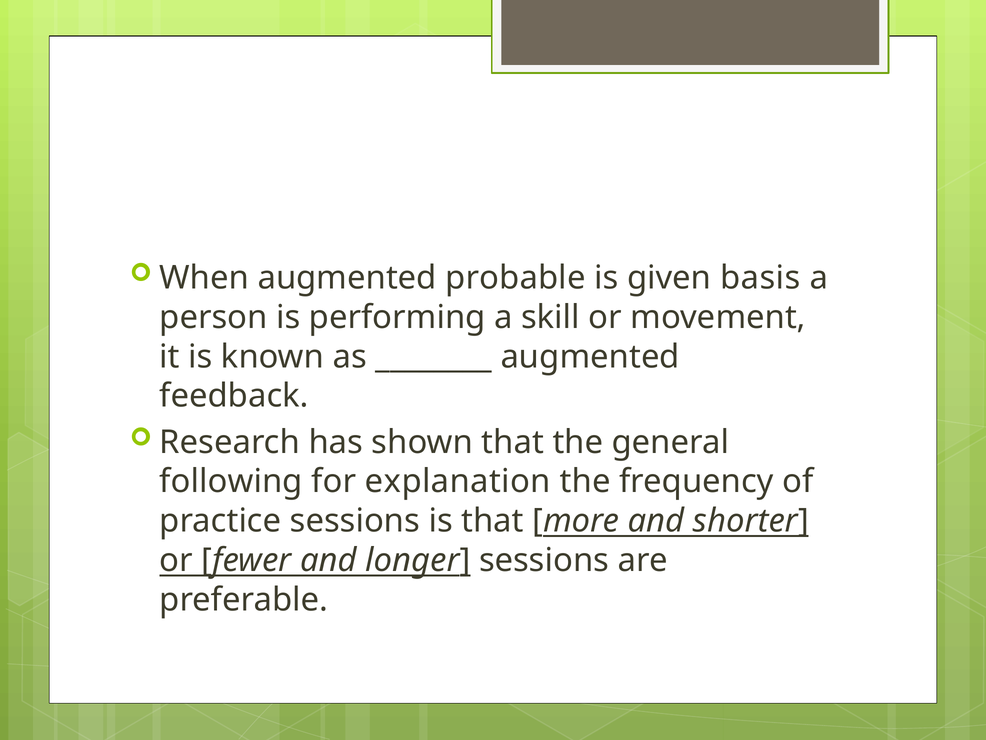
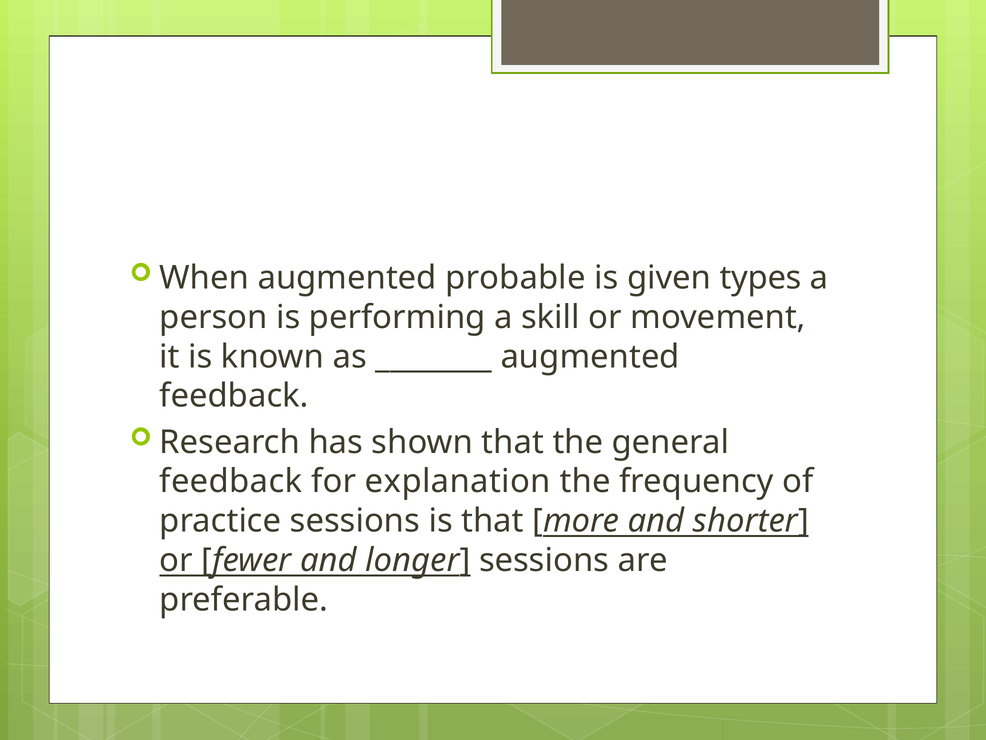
basis: basis -> types
following at (231, 481): following -> feedback
